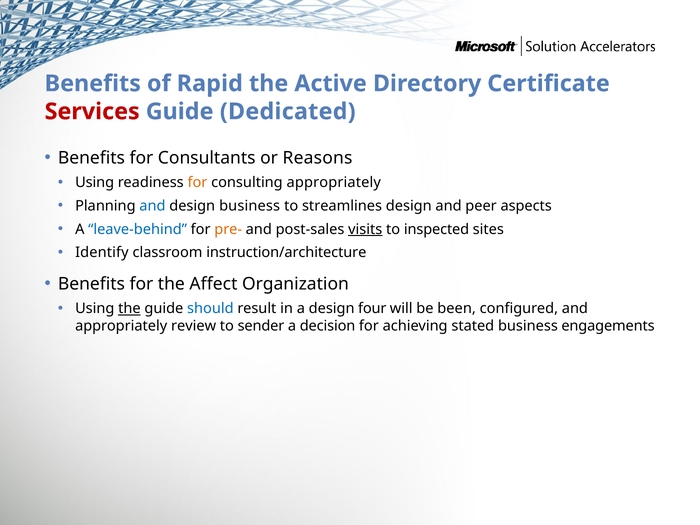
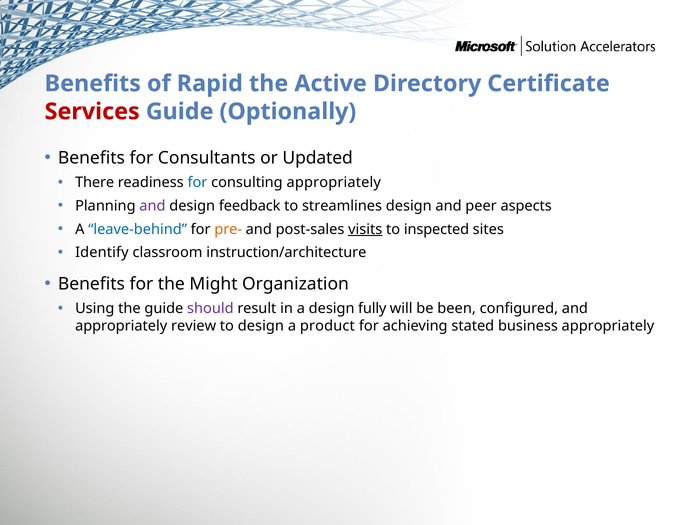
Dedicated: Dedicated -> Optionally
Reasons: Reasons -> Updated
Using at (95, 183): Using -> There
for at (197, 183) colour: orange -> blue
and at (152, 206) colour: blue -> purple
design business: business -> feedback
Affect: Affect -> Might
the at (129, 309) underline: present -> none
should colour: blue -> purple
four: four -> fully
to sender: sender -> design
decision: decision -> product
business engagements: engagements -> appropriately
